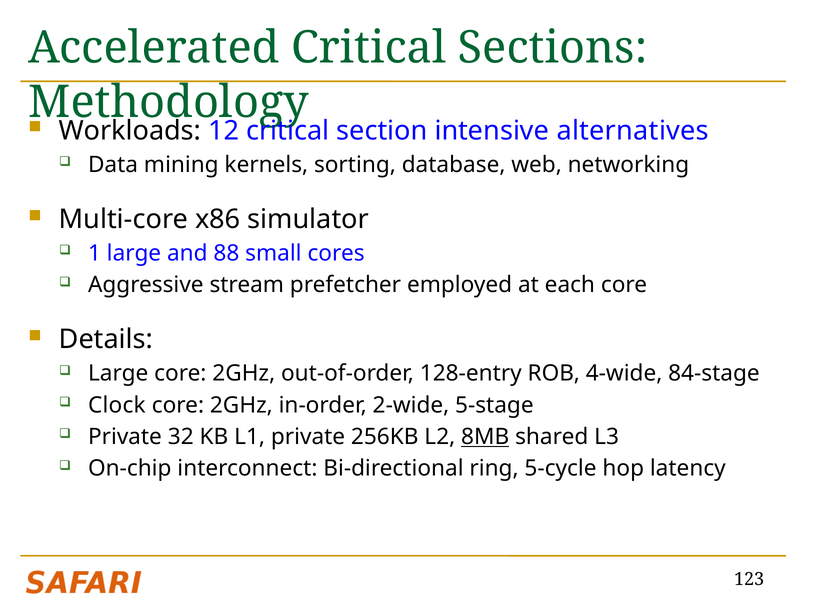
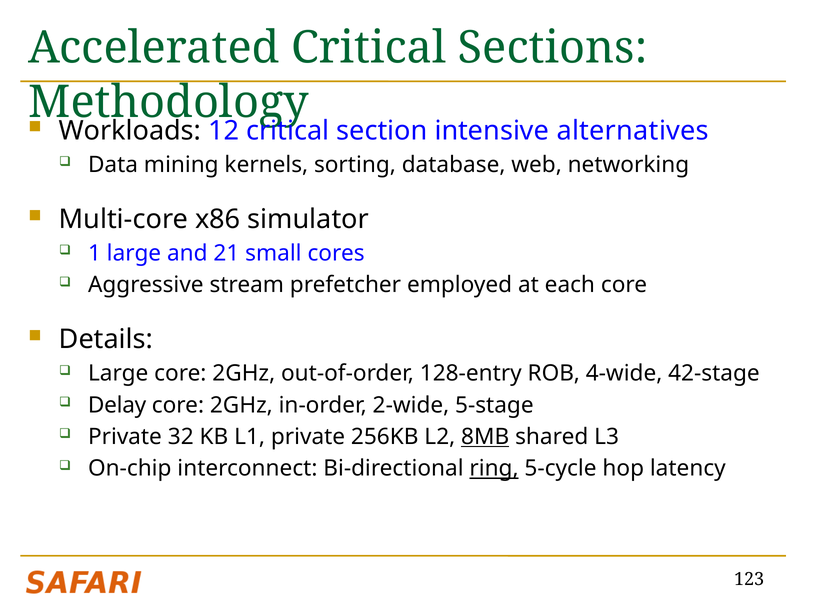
88: 88 -> 21
84-stage: 84-stage -> 42-stage
Clock: Clock -> Delay
ring underline: none -> present
